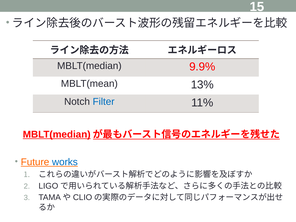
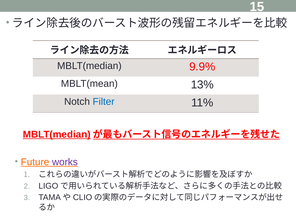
works colour: blue -> purple
